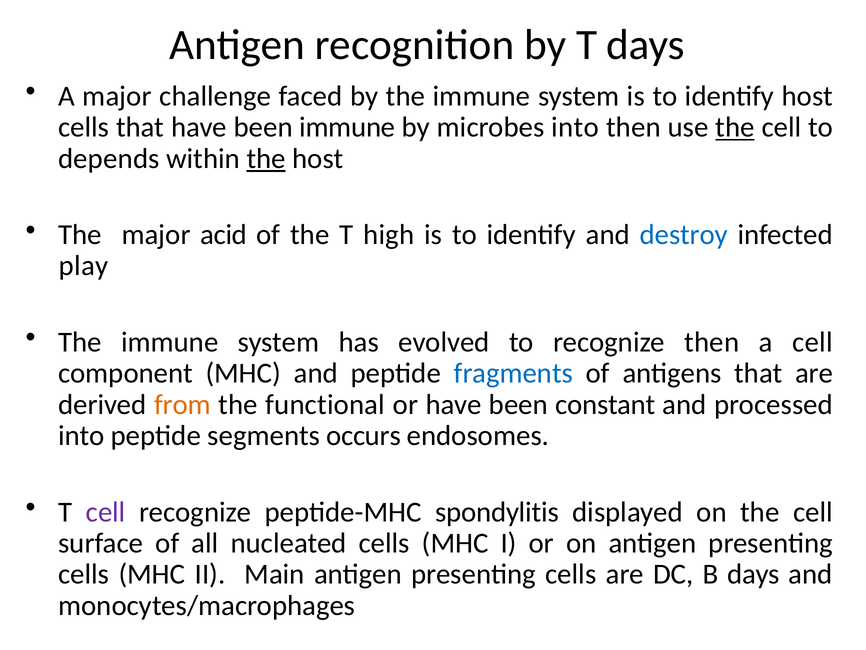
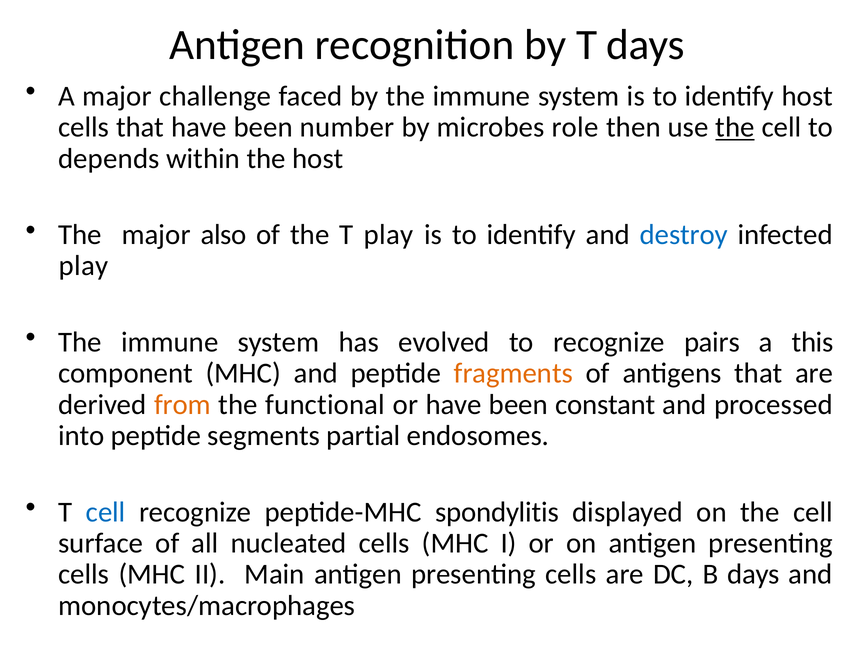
been immune: immune -> number
microbes into: into -> role
the at (266, 158) underline: present -> none
acid: acid -> also
T high: high -> play
recognize then: then -> pairs
a cell: cell -> this
fragments colour: blue -> orange
occurs: occurs -> partial
cell at (106, 512) colour: purple -> blue
